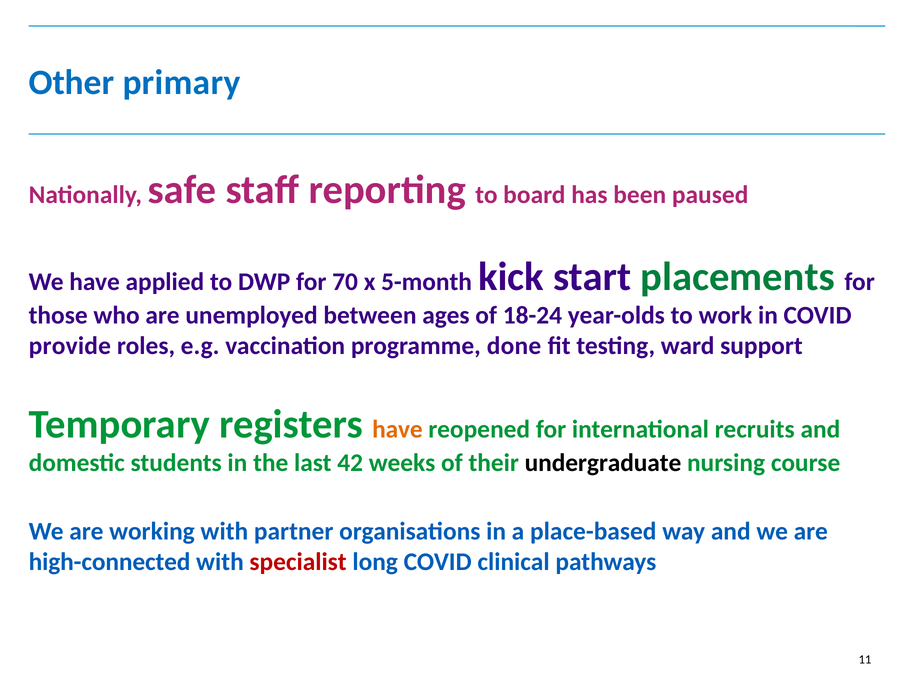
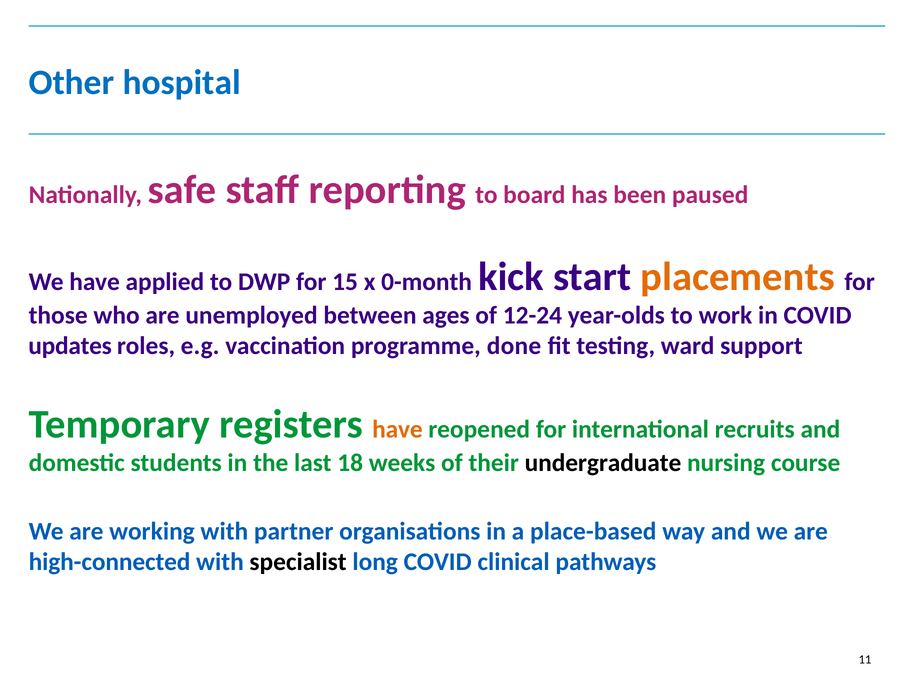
primary: primary -> hospital
70: 70 -> 15
5-month: 5-month -> 0-month
placements colour: green -> orange
18-24: 18-24 -> 12-24
provide: provide -> updates
42: 42 -> 18
specialist colour: red -> black
